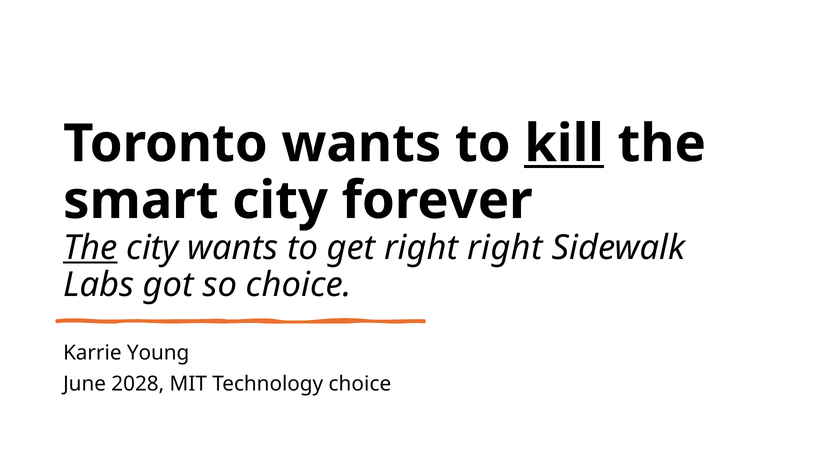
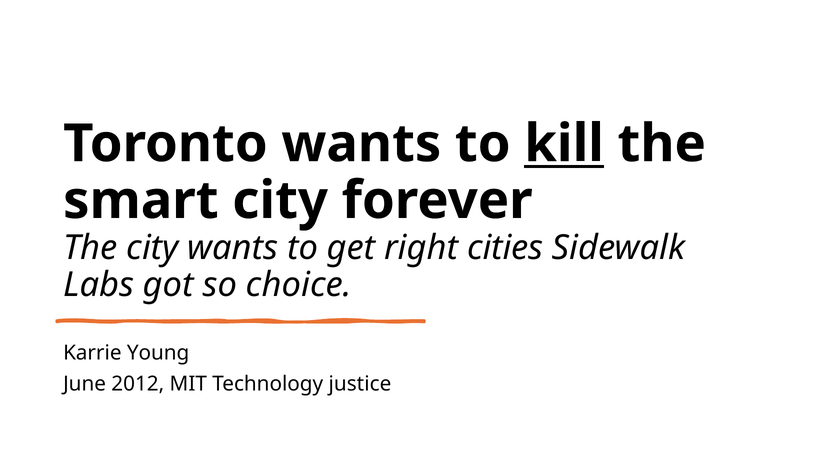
The at (90, 248) underline: present -> none
right right: right -> cities
2028: 2028 -> 2012
Technology choice: choice -> justice
